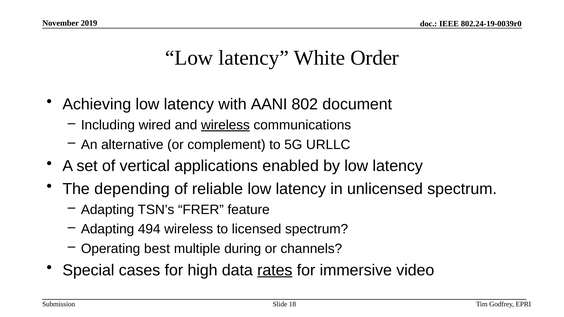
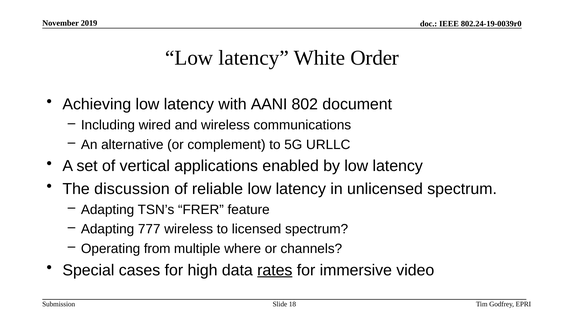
wireless at (225, 125) underline: present -> none
depending: depending -> discussion
494: 494 -> 777
best: best -> from
during: during -> where
